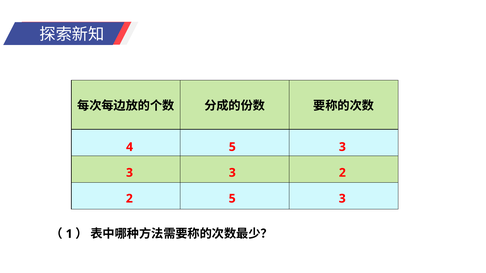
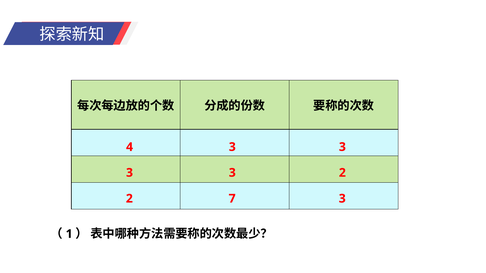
4 5: 5 -> 3
2 5: 5 -> 7
